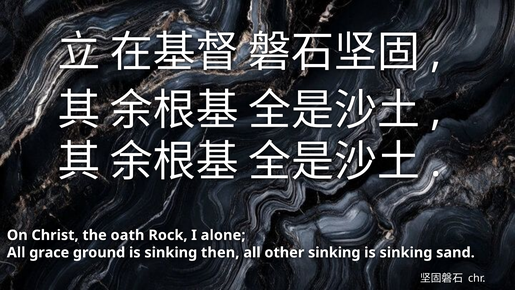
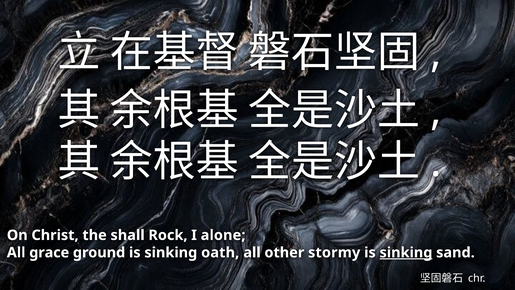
oath: oath -> shall
then: then -> oath
other sinking: sinking -> stormy
sinking at (406, 252) underline: none -> present
